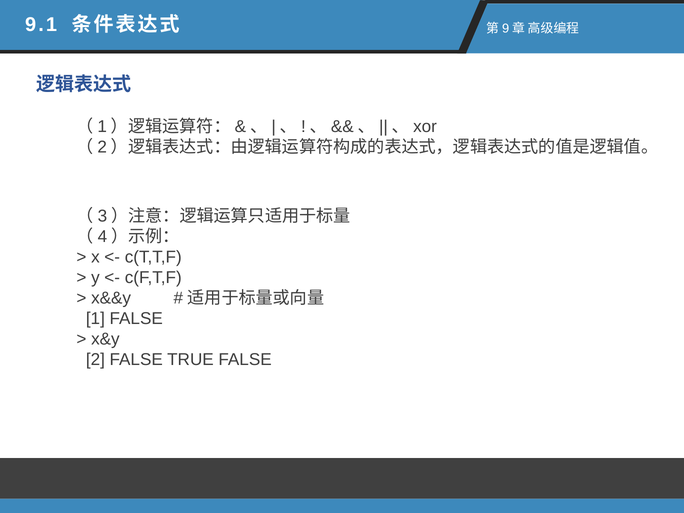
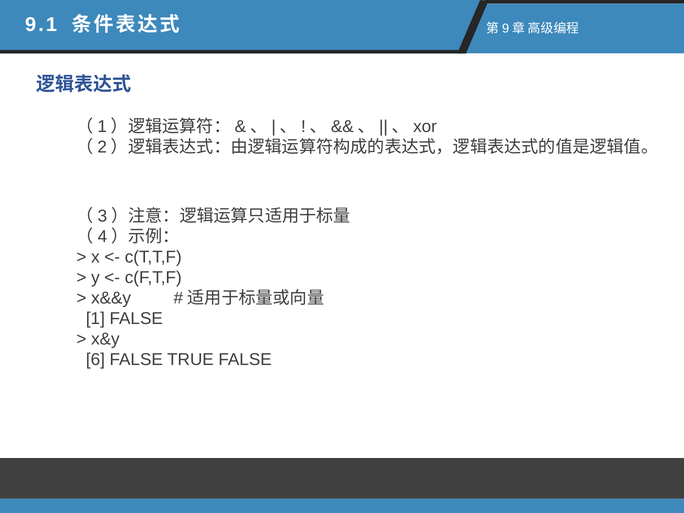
2: 2 -> 6
